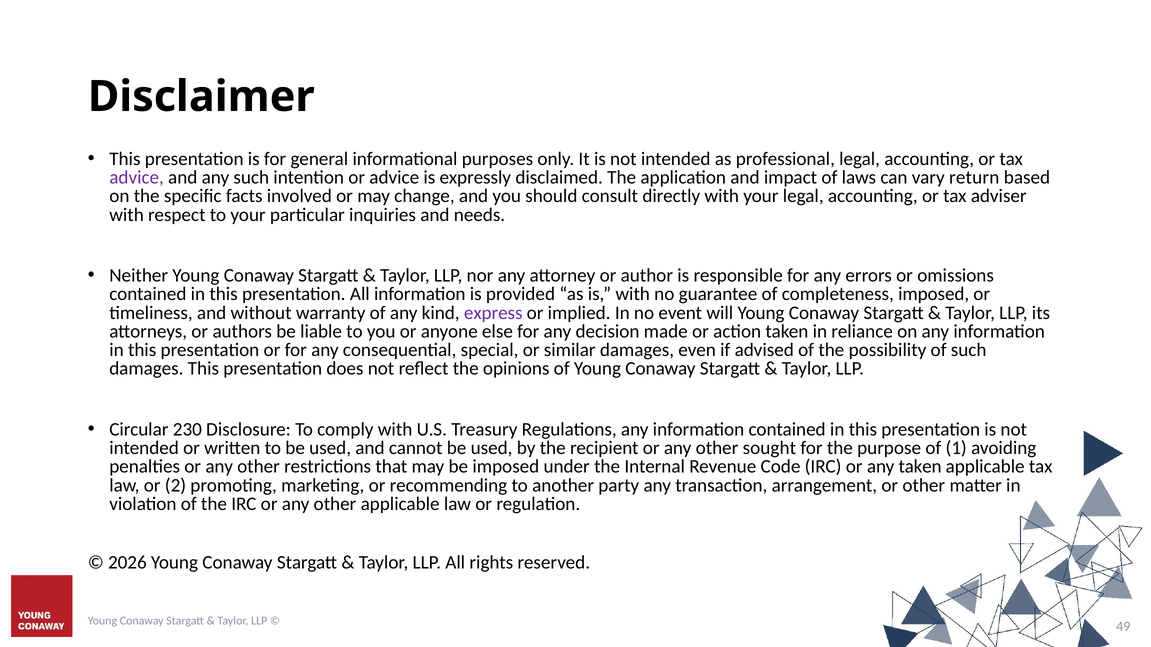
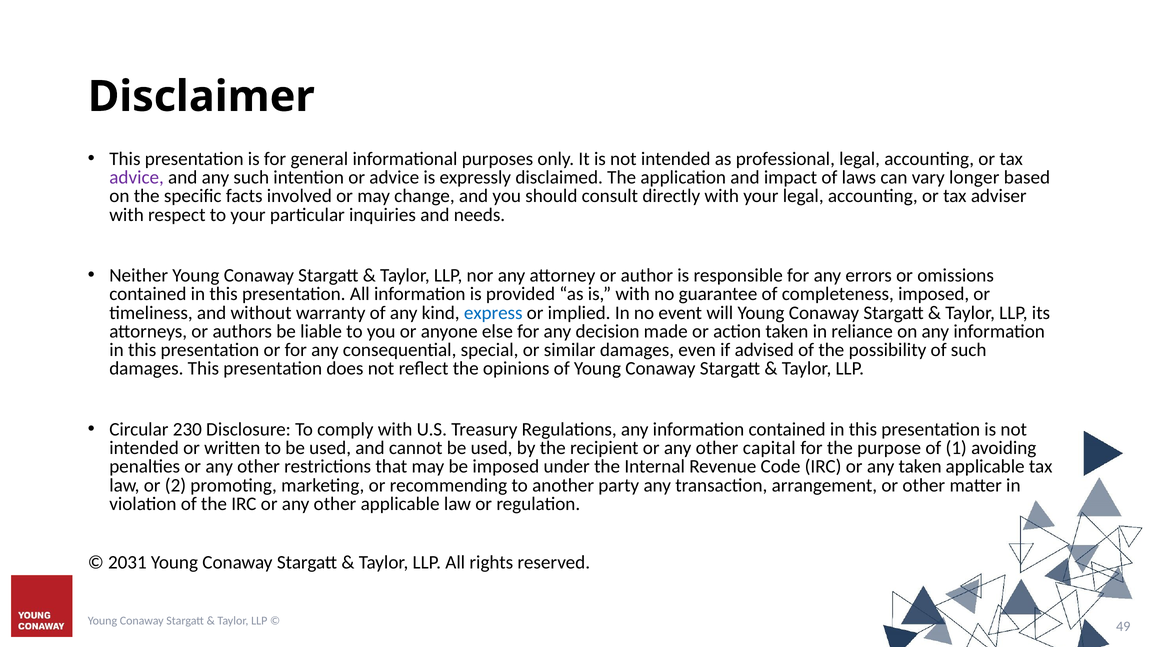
return: return -> longer
express colour: purple -> blue
sought: sought -> capital
2026: 2026 -> 2031
